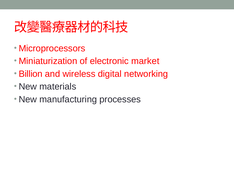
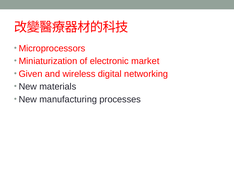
Billion: Billion -> Given
